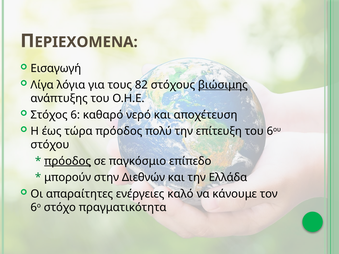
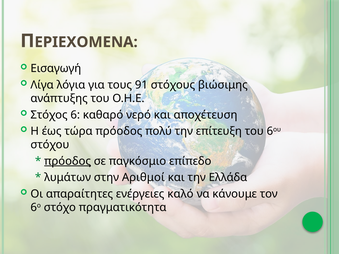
82: 82 -> 91
βιώσιμης underline: present -> none
μπορούν: μπορούν -> λυμάτων
Διεθνών: Διεθνών -> Αριθμοί
